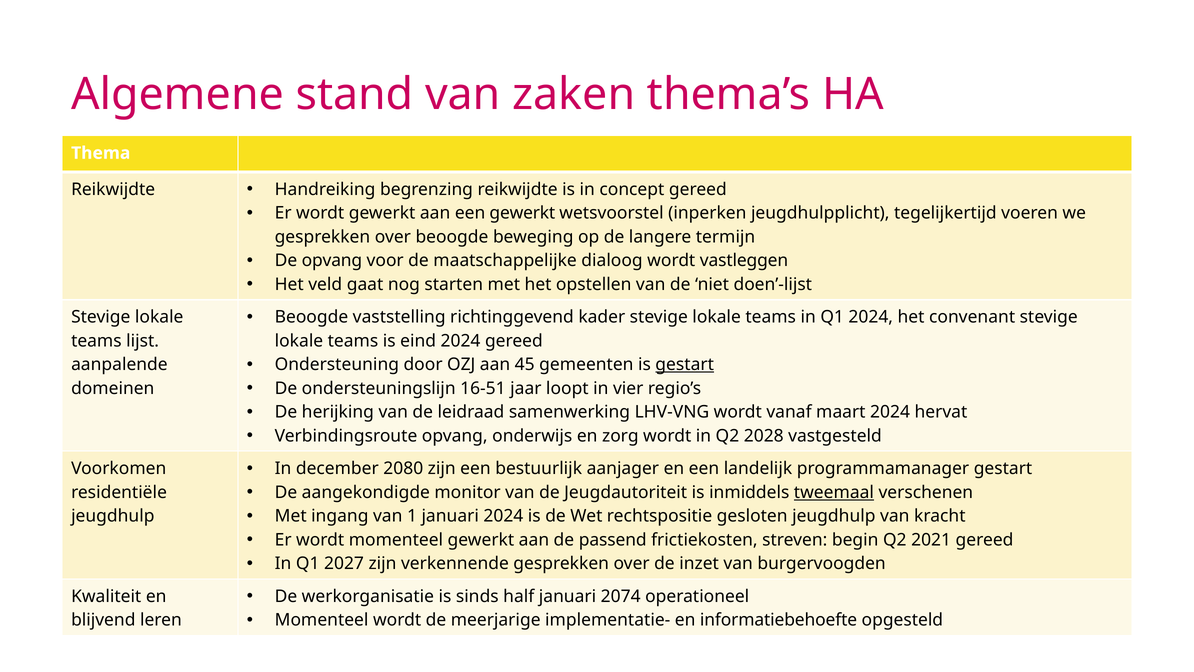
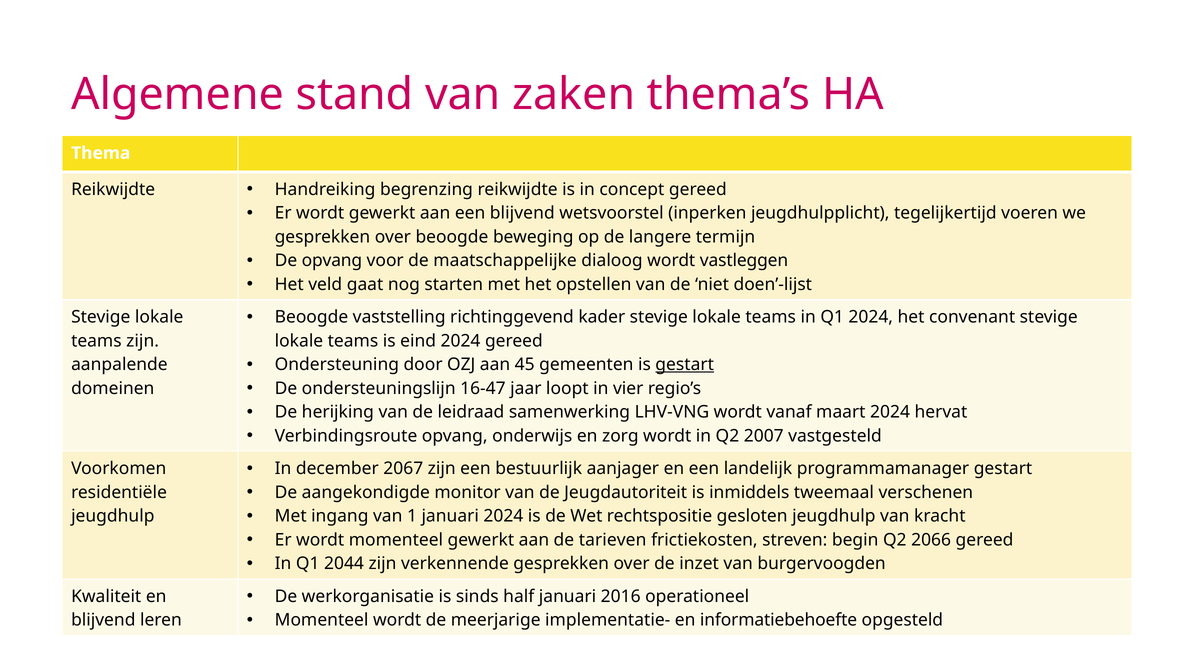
een gewerkt: gewerkt -> blijvend
teams lijst: lijst -> zijn
16-51: 16-51 -> 16-47
2028: 2028 -> 2007
2080: 2080 -> 2067
tweemaal underline: present -> none
passend: passend -> tarieven
2021: 2021 -> 2066
2027: 2027 -> 2044
2074: 2074 -> 2016
